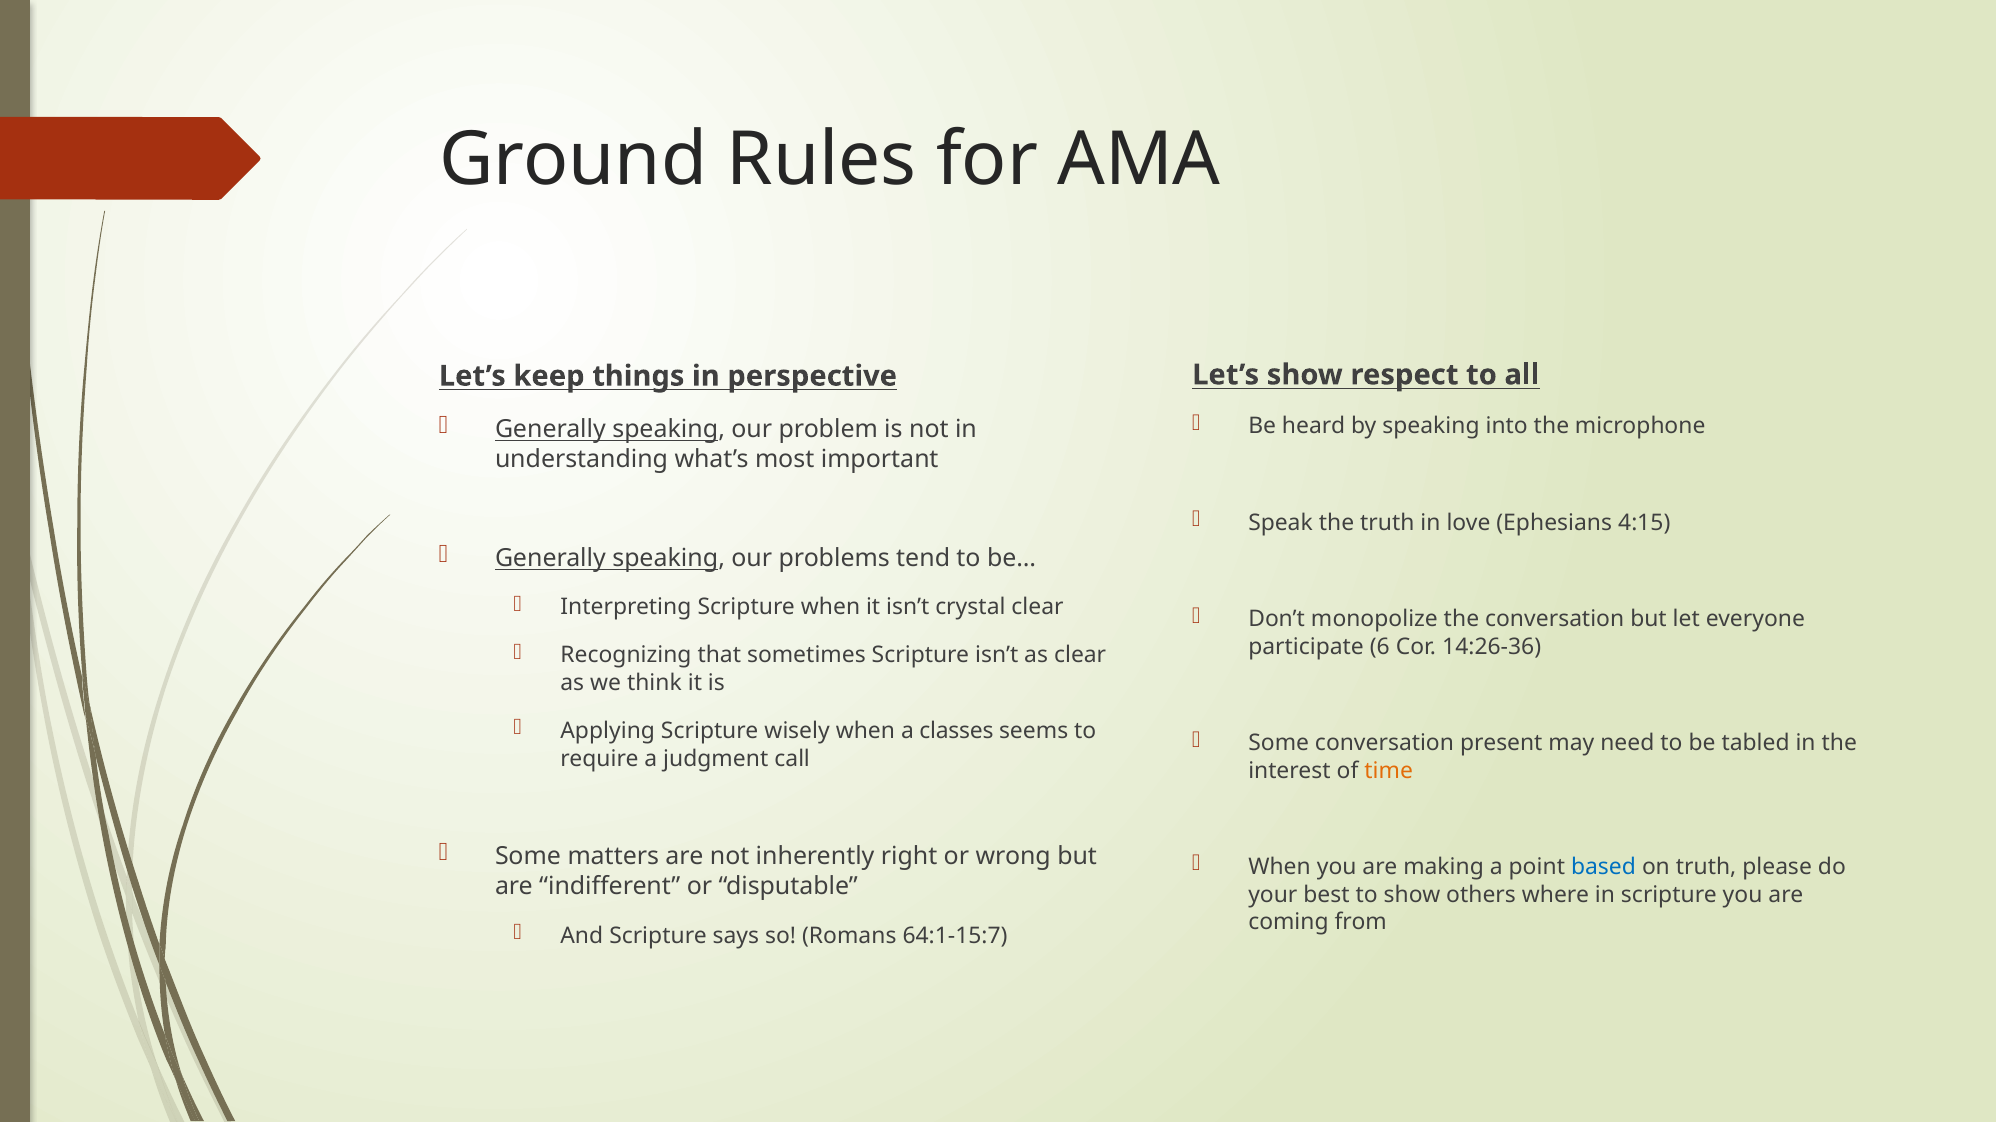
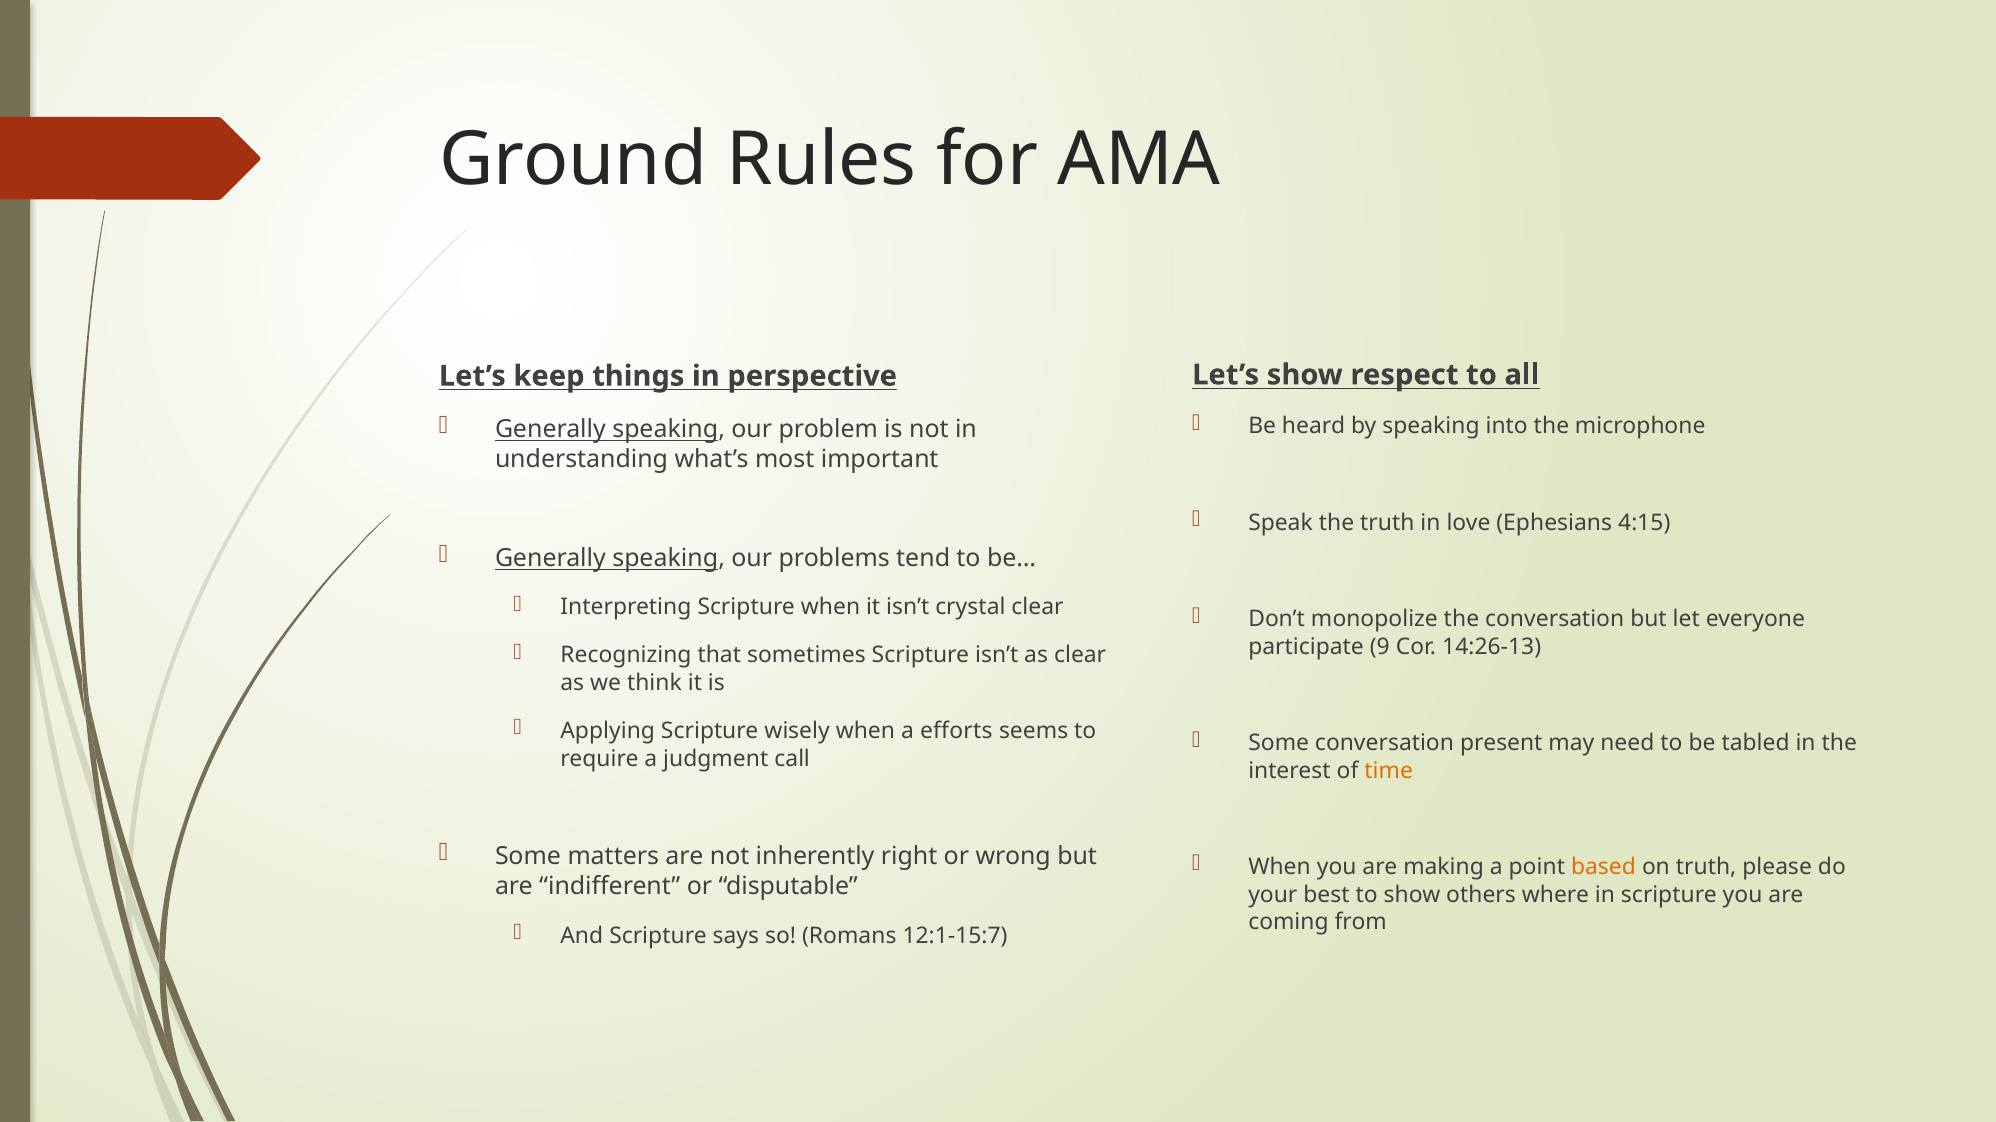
6: 6 -> 9
14:26-36: 14:26-36 -> 14:26-13
classes: classes -> efforts
based colour: blue -> orange
64:1-15:7: 64:1-15:7 -> 12:1-15:7
